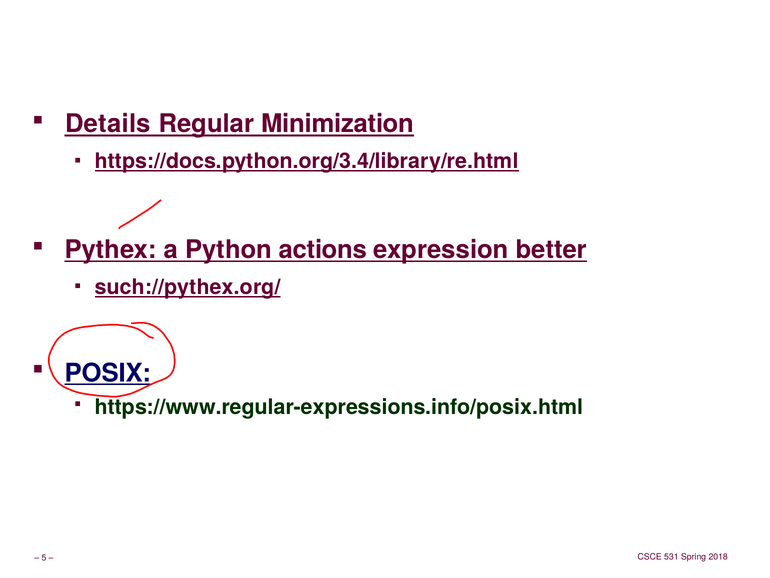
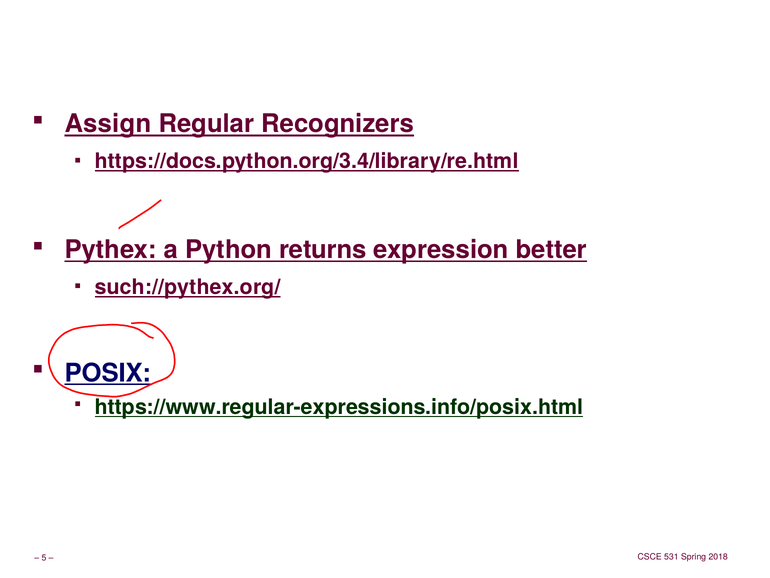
Details: Details -> Assign
Minimization: Minimization -> Recognizers
actions: actions -> returns
https://www.regular-expressions.info/posix.html underline: none -> present
